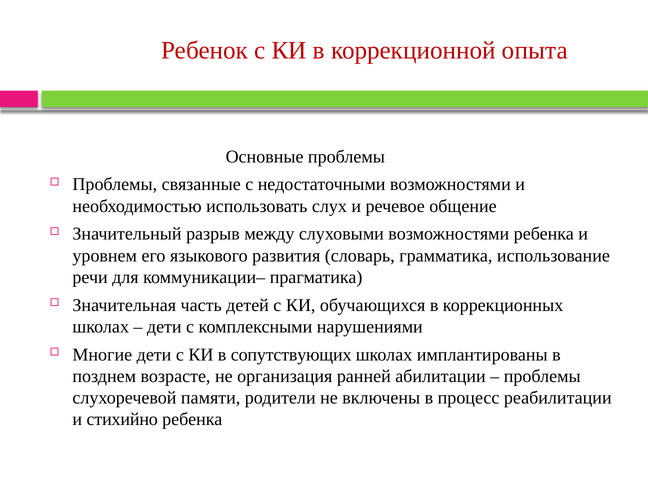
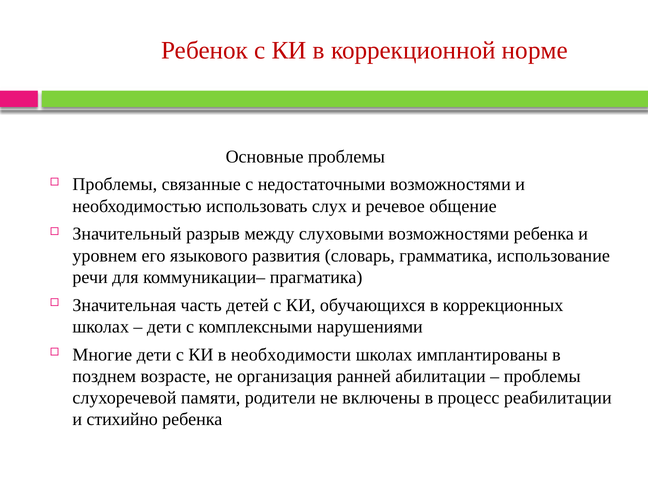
опыта: опыта -> норме
сопутствующих: сопутствующих -> необходимости
